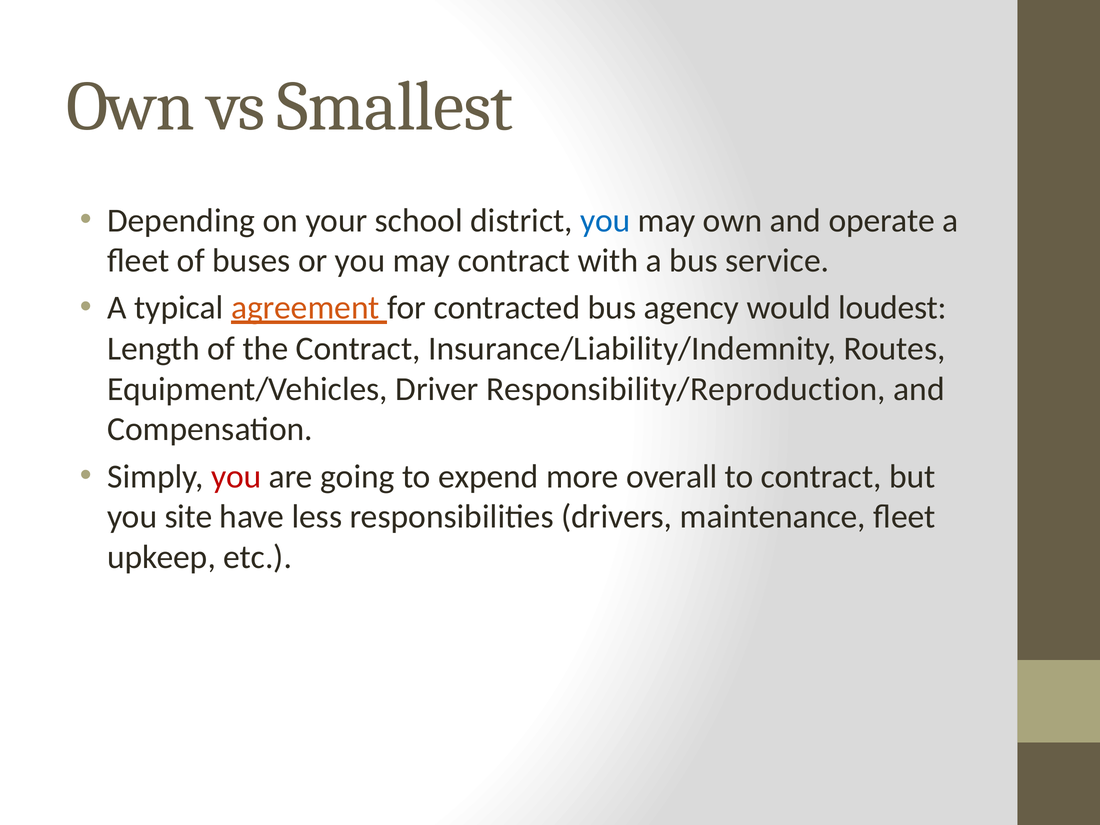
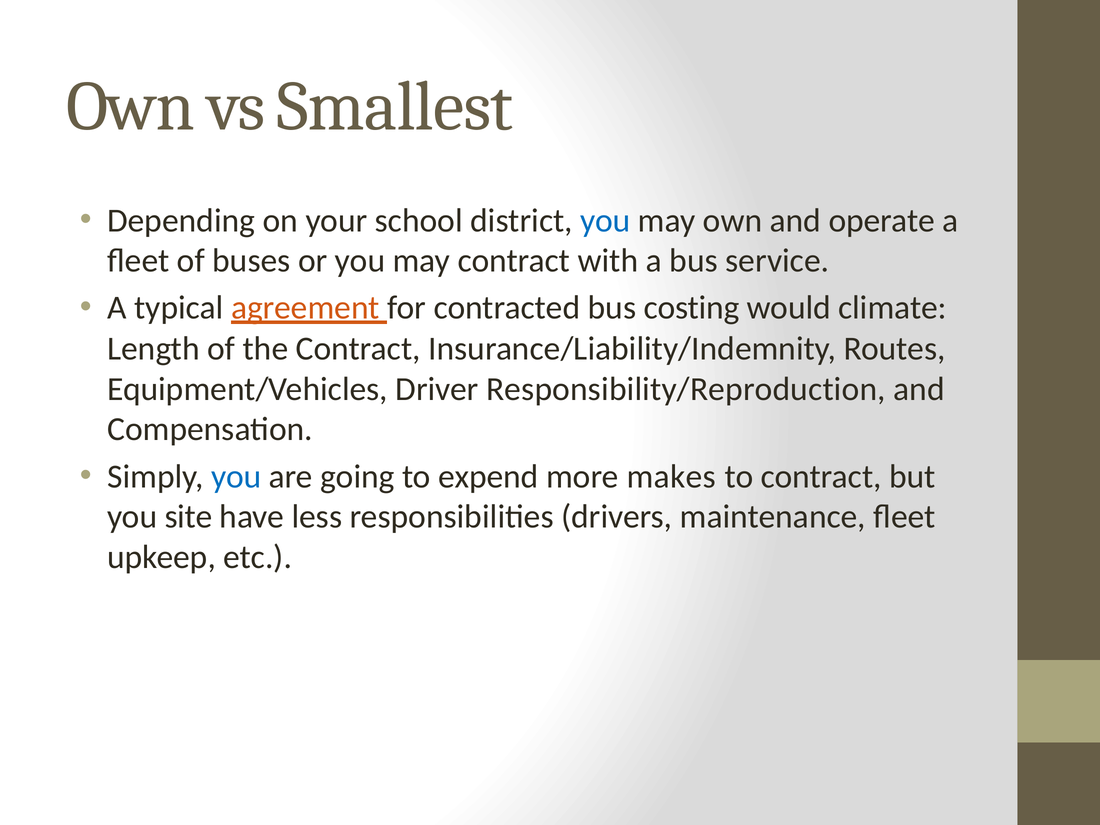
agency: agency -> costing
loudest: loudest -> climate
you at (236, 476) colour: red -> blue
overall: overall -> makes
